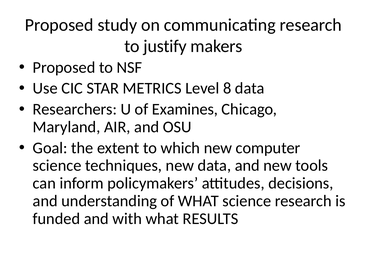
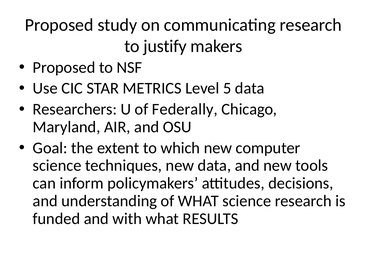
8: 8 -> 5
Examines: Examines -> Federally
